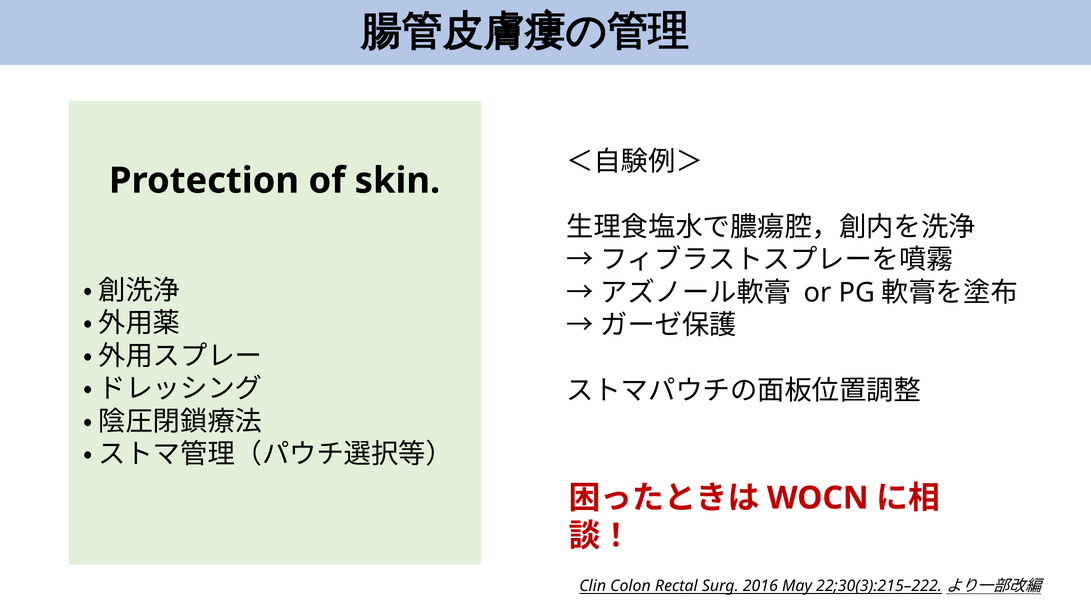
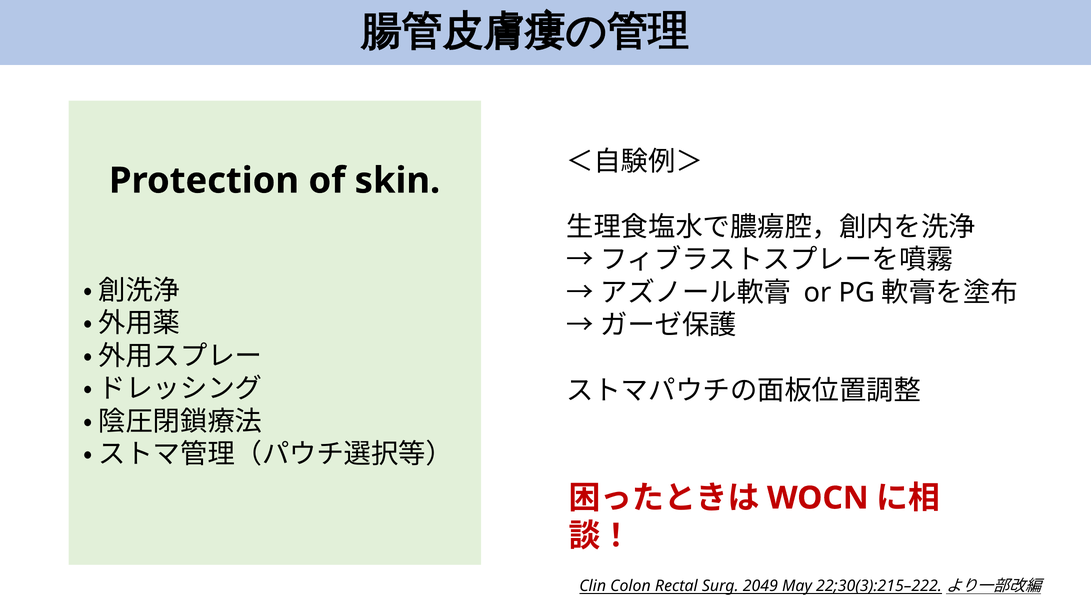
2016: 2016 -> 2049
